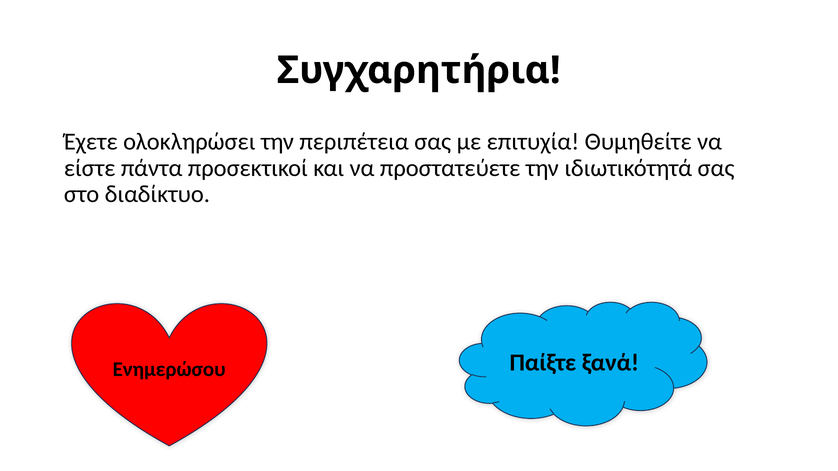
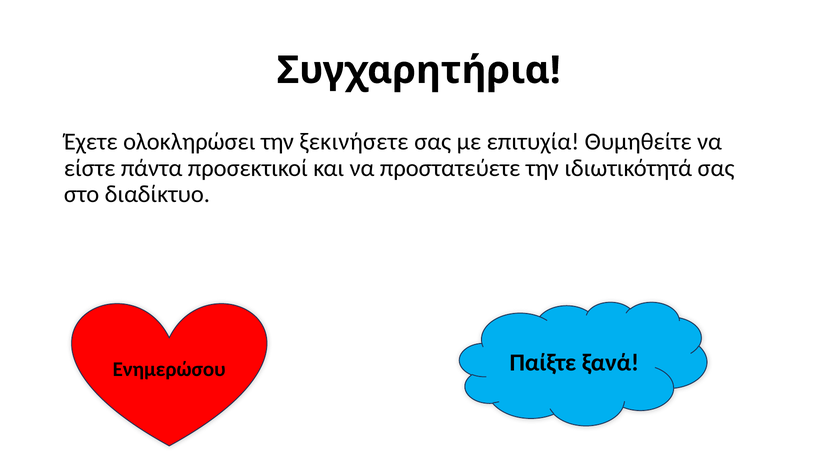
περιπέτεια: περιπέτεια -> ξεκινήσετε
